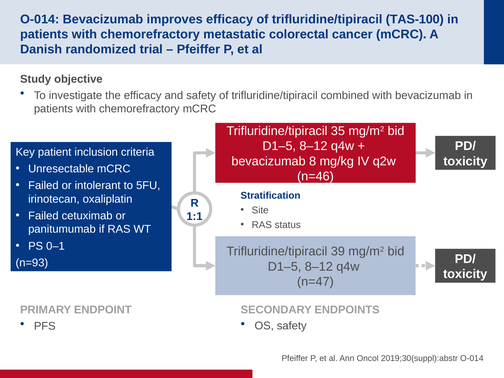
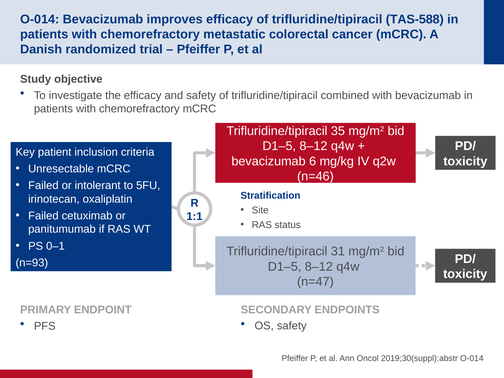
TAS-100: TAS-100 -> TAS-588
8: 8 -> 6
39: 39 -> 31
